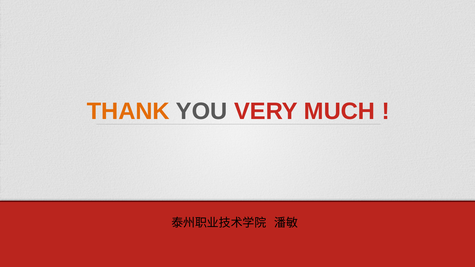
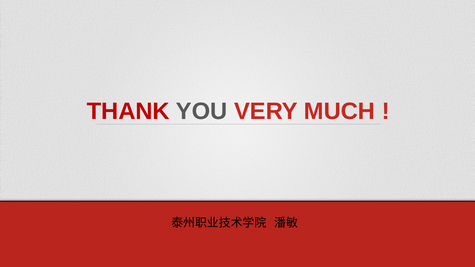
THANK colour: orange -> red
